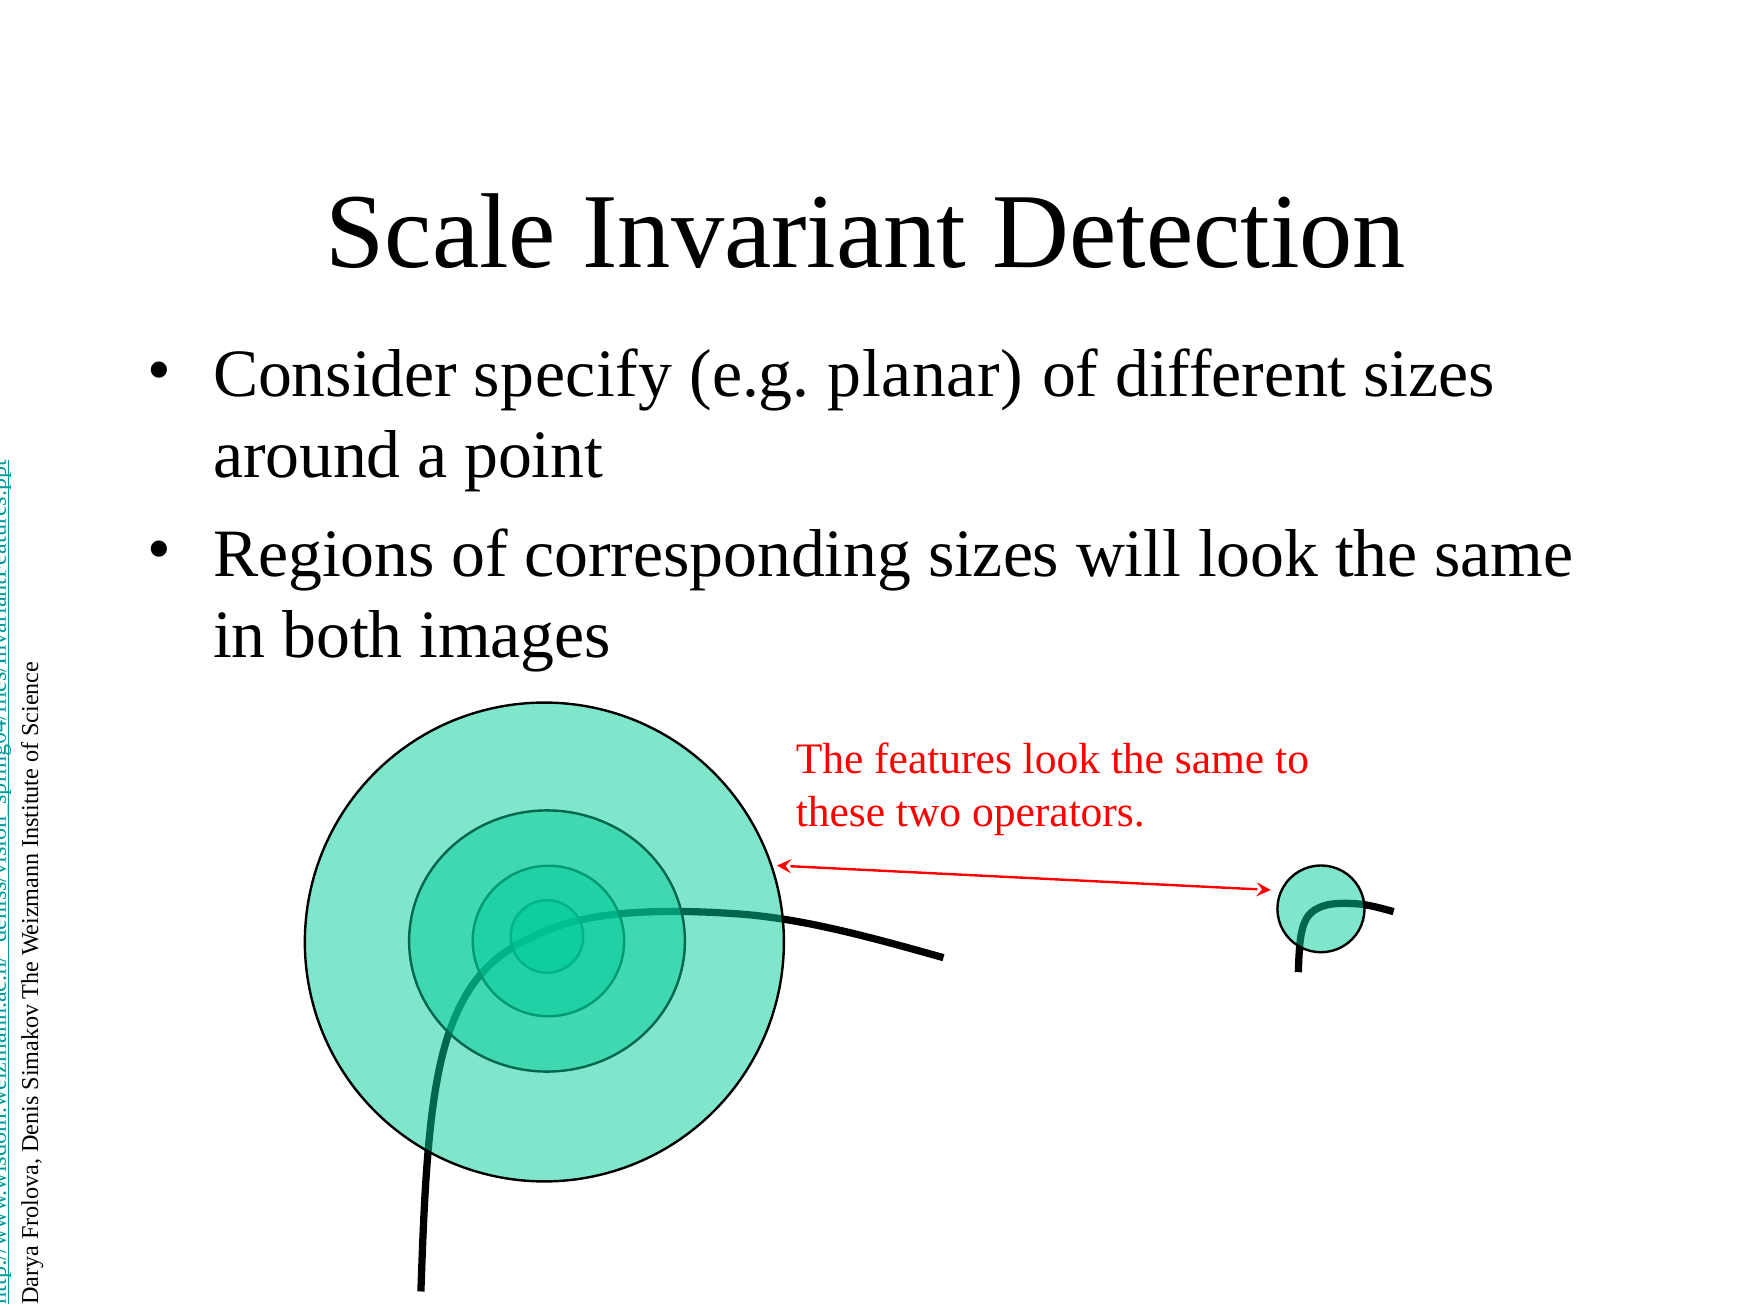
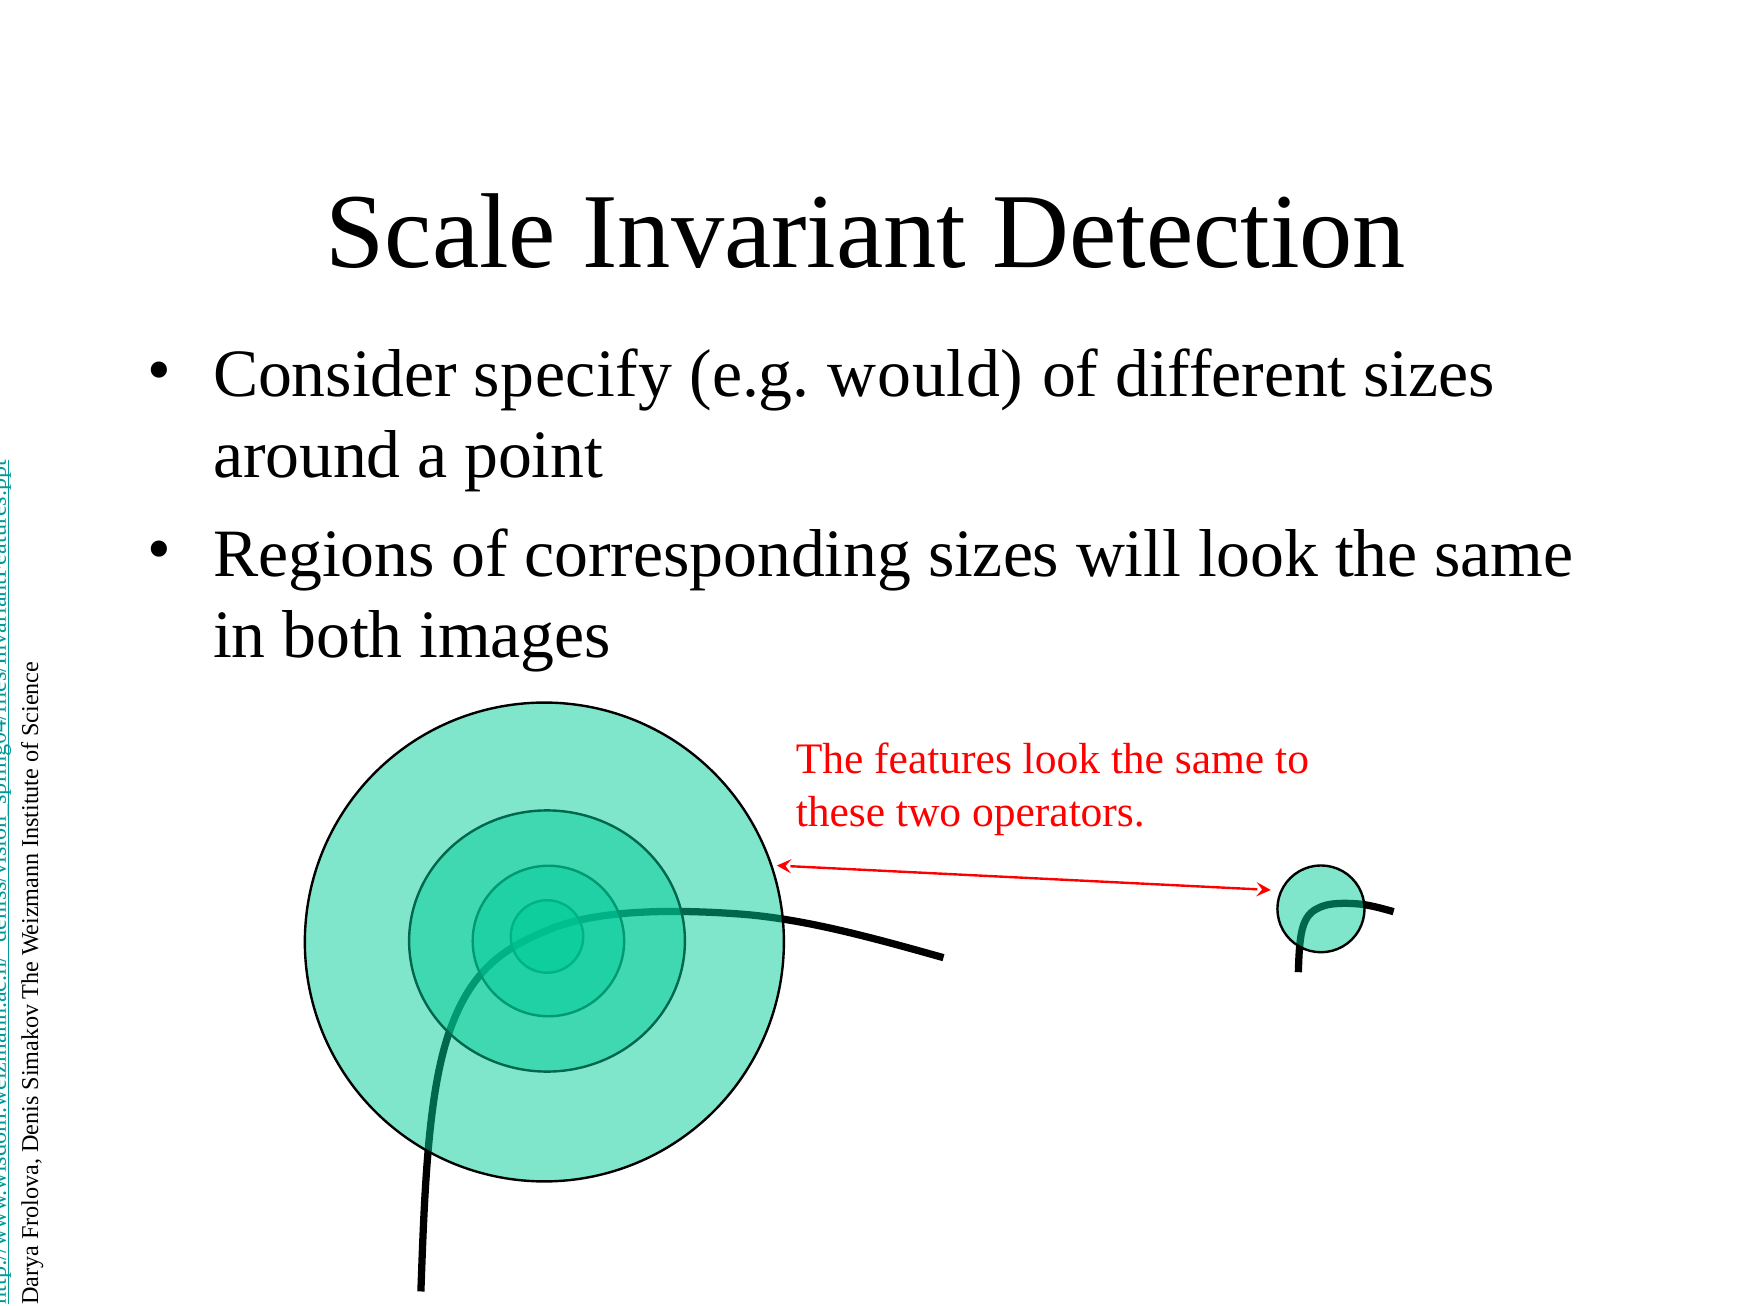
planar: planar -> would
